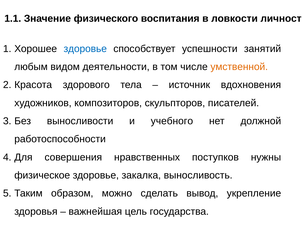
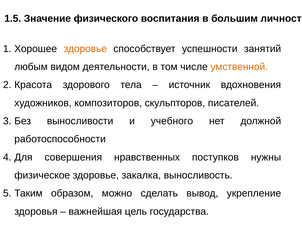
1.1: 1.1 -> 1.5
ловкости: ловкости -> большим
здоровье at (85, 49) colour: blue -> orange
